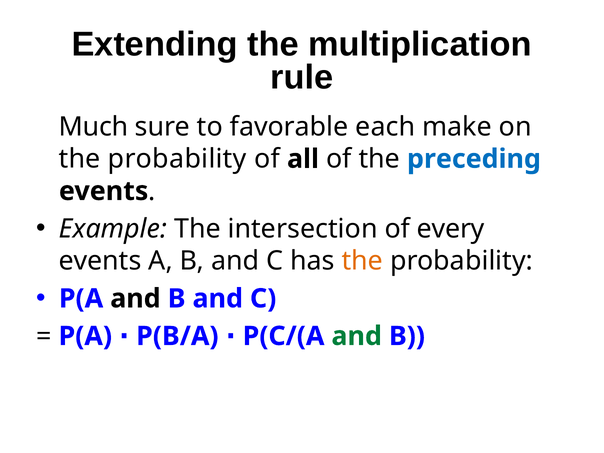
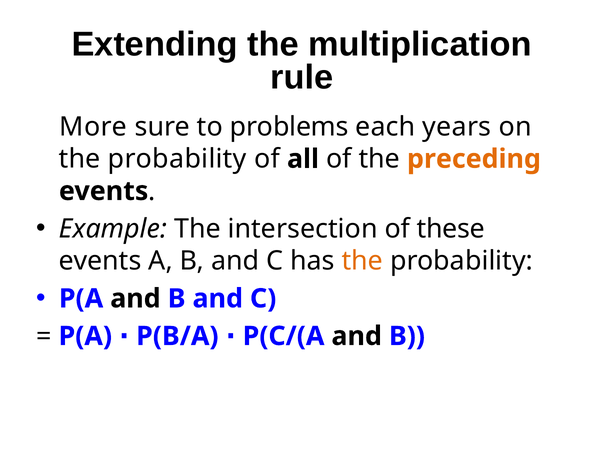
Much: Much -> More
favorable: favorable -> problems
make: make -> years
preceding colour: blue -> orange
every: every -> these
and at (357, 336) colour: green -> black
